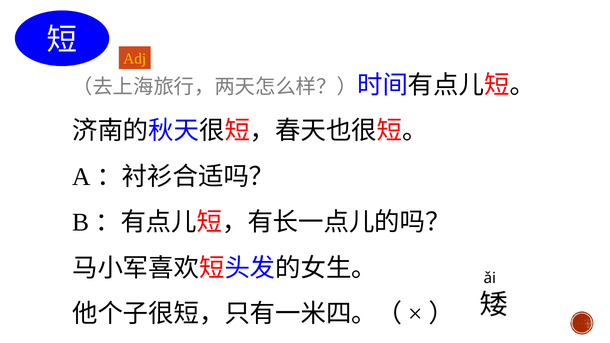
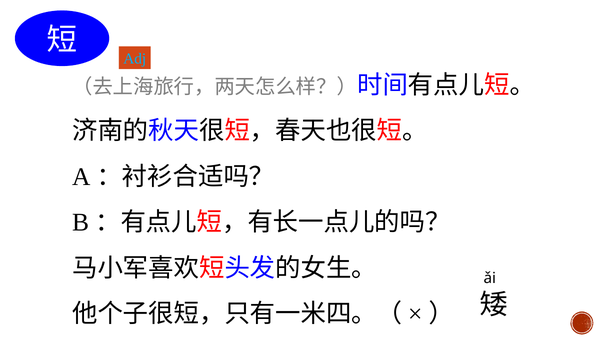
Adj colour: yellow -> light blue
